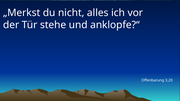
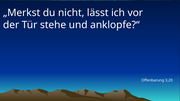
alles: alles -> lässt
